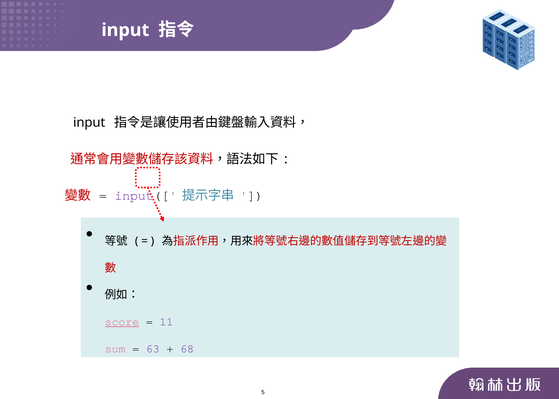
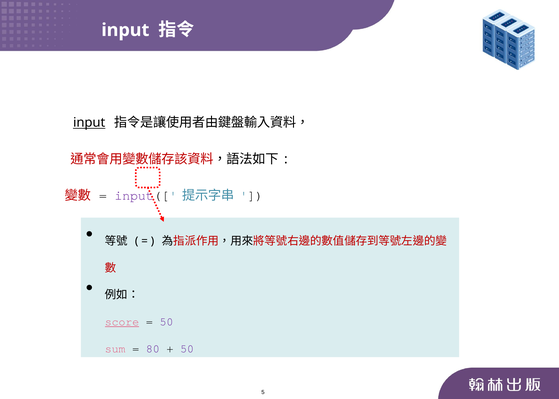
input at (89, 123) underline: none -> present
11 at (166, 322): 11 -> 50
63: 63 -> 80
68 at (187, 349): 68 -> 50
